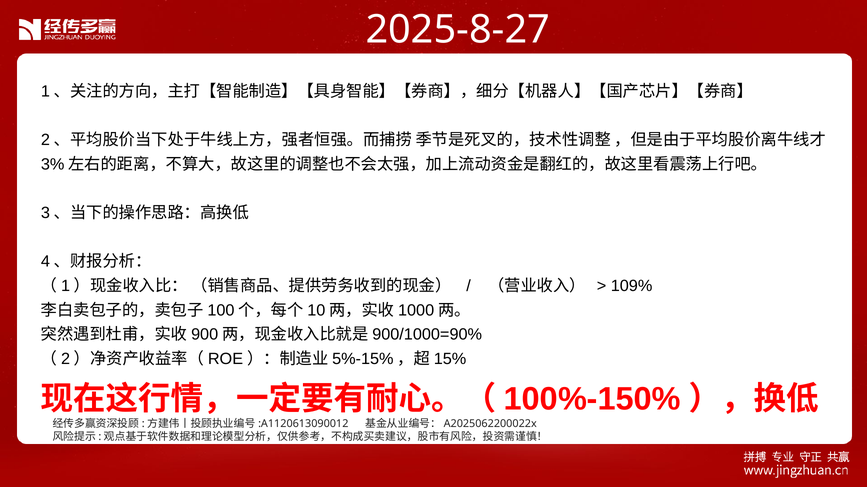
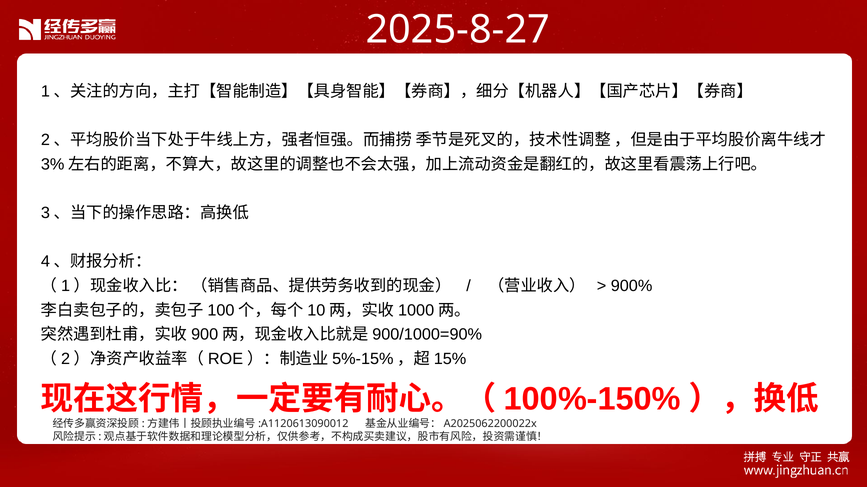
109%: 109% -> 900%
